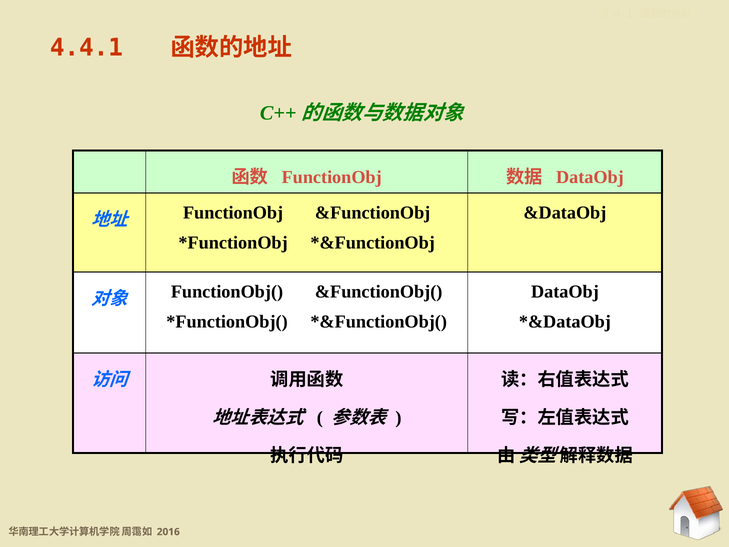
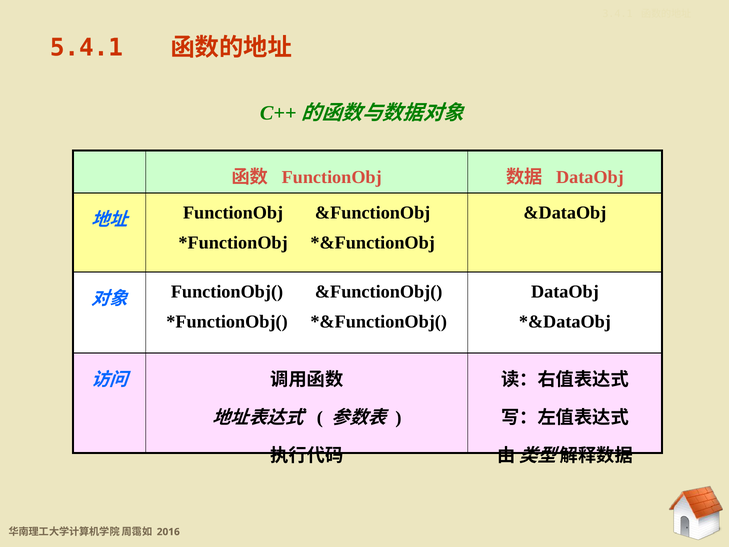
4.4.1: 4.4.1 -> 5.4.1
